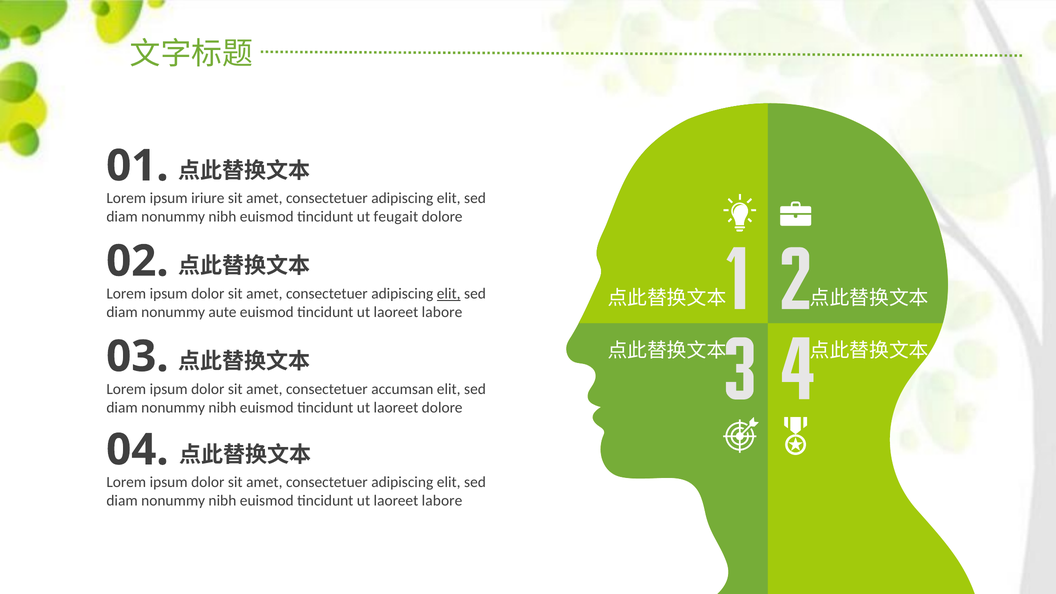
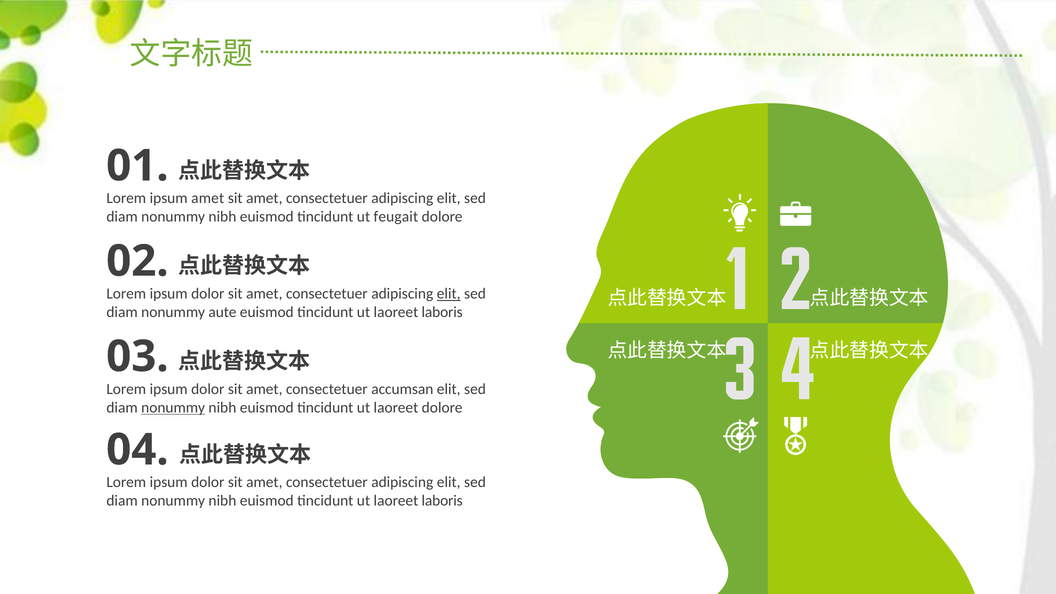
ipsum iriure: iriure -> amet
labore at (442, 312): labore -> laboris
nonummy at (173, 408) underline: none -> present
labore at (442, 501): labore -> laboris
